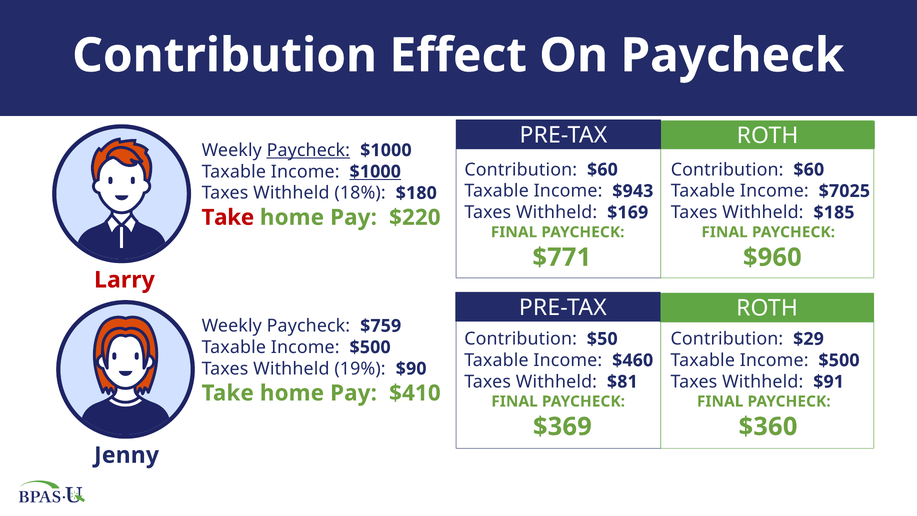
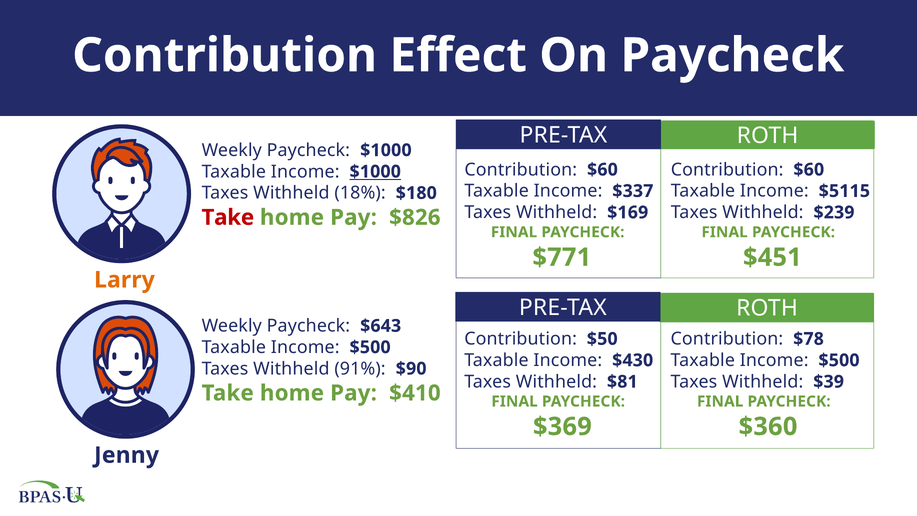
Paycheck at (308, 150) underline: present -> none
$943: $943 -> $337
$7025: $7025 -> $5115
$185: $185 -> $239
$220: $220 -> $826
$960: $960 -> $451
Larry colour: red -> orange
$759: $759 -> $643
$29: $29 -> $78
$460: $460 -> $430
19%: 19% -> 91%
$91: $91 -> $39
